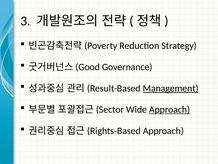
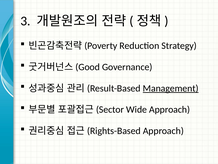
Approach at (170, 109) underline: present -> none
